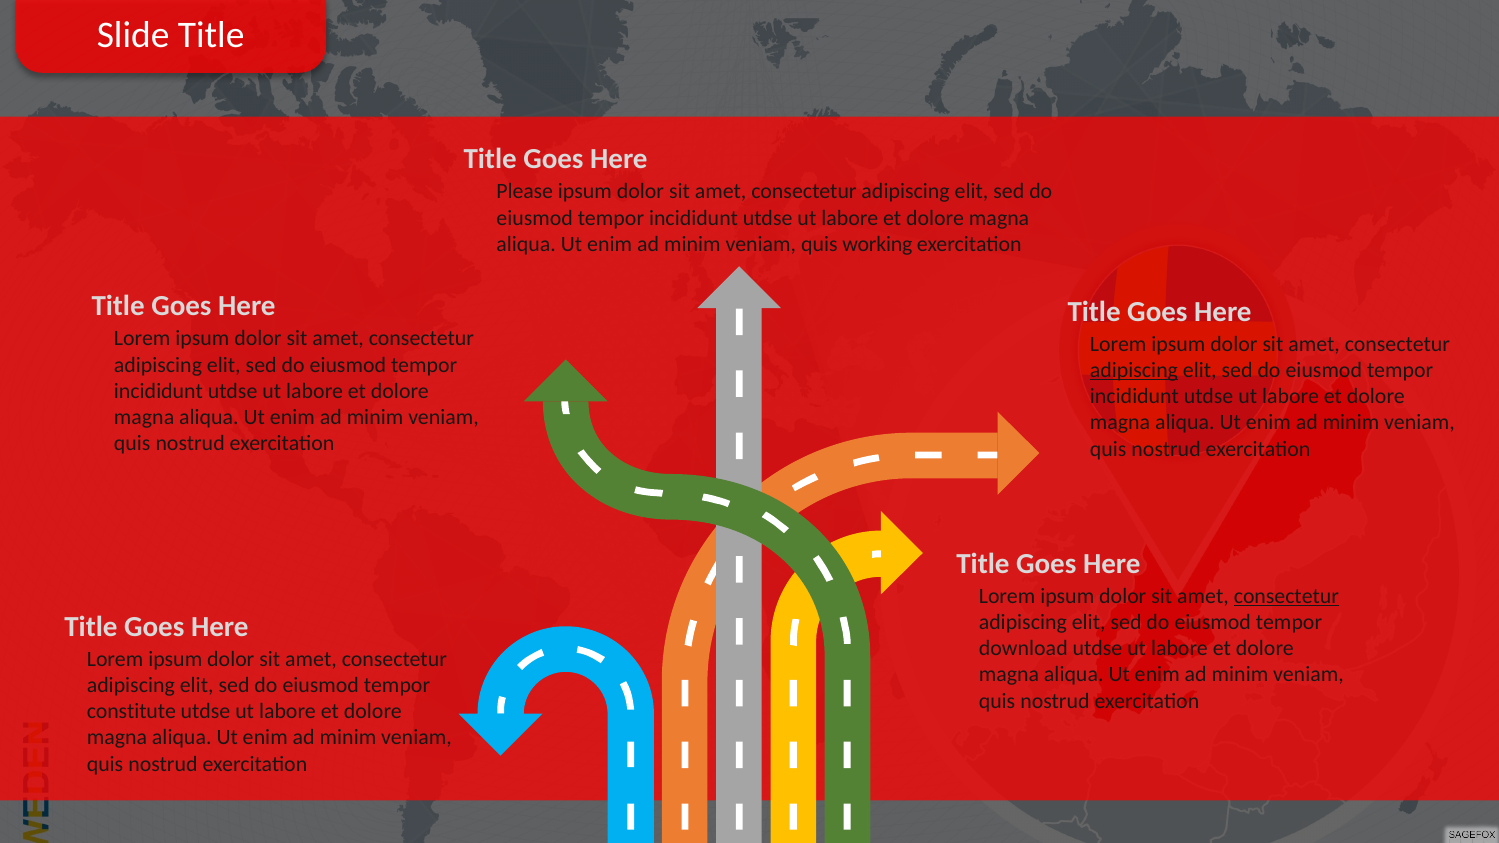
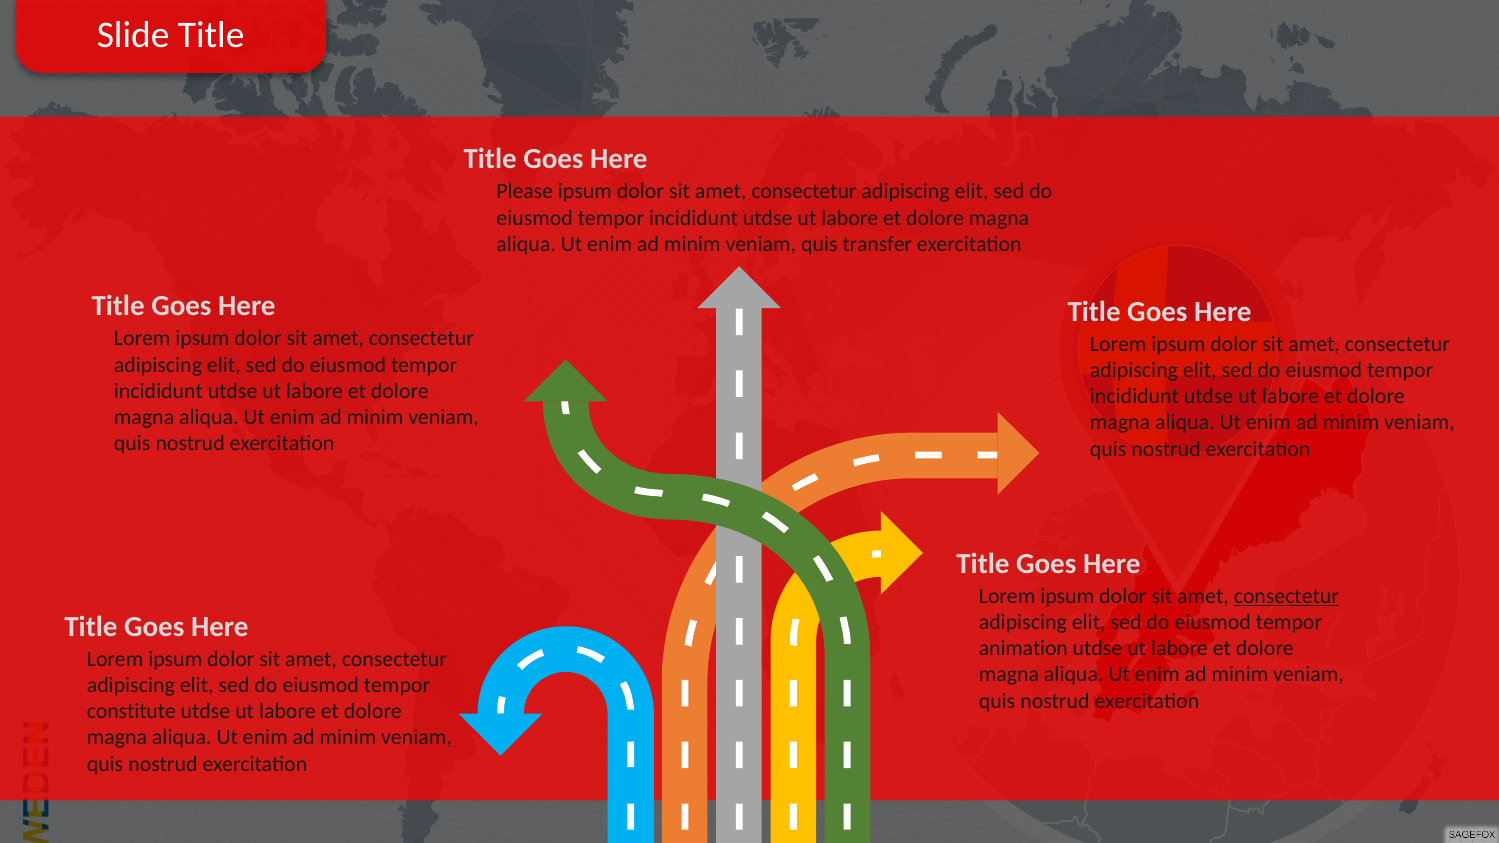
working: working -> transfer
adipiscing at (1134, 370) underline: present -> none
download: download -> animation
